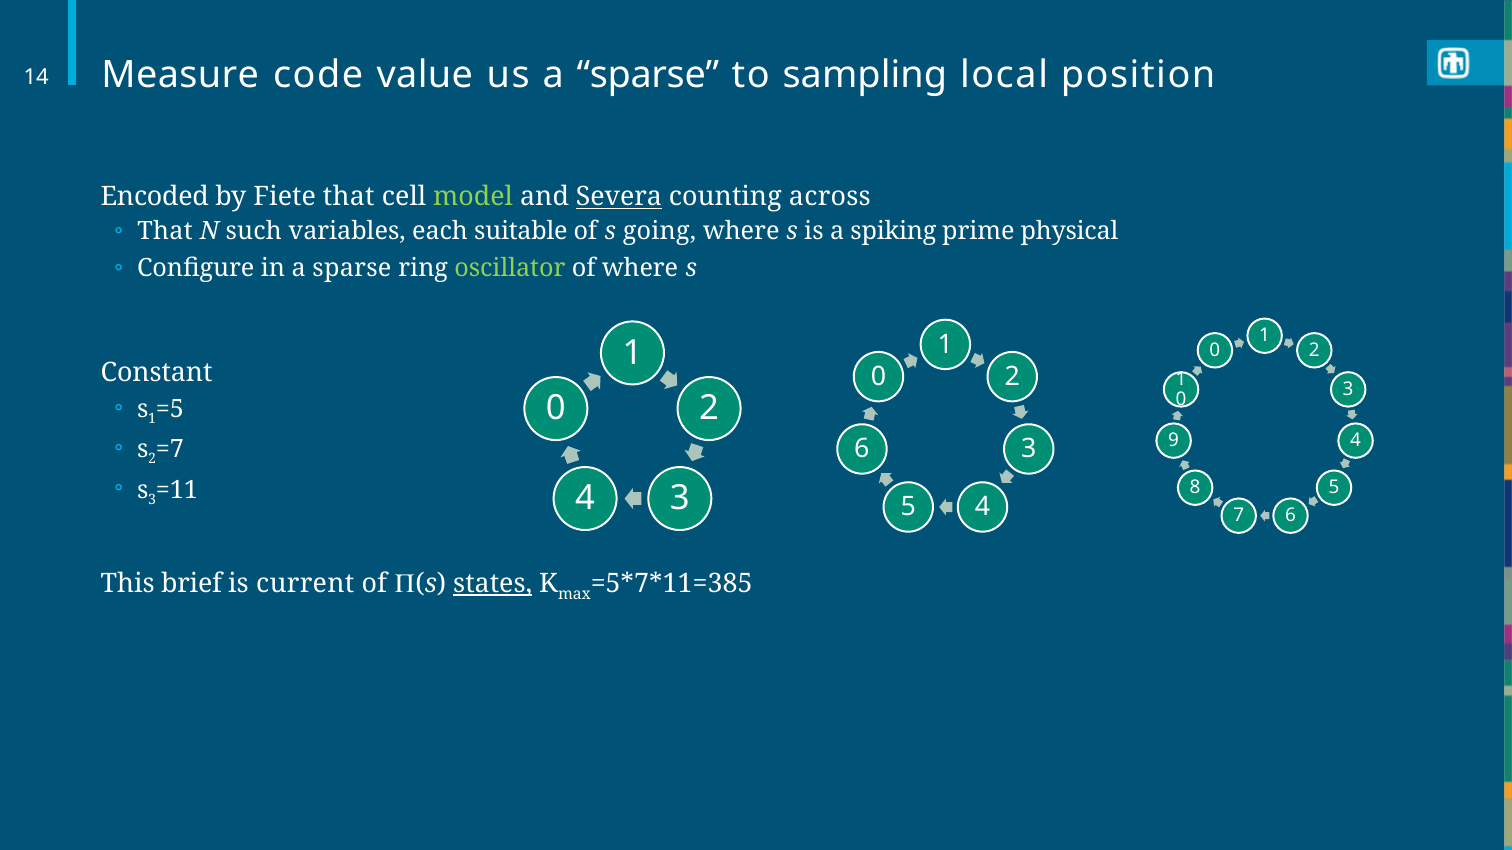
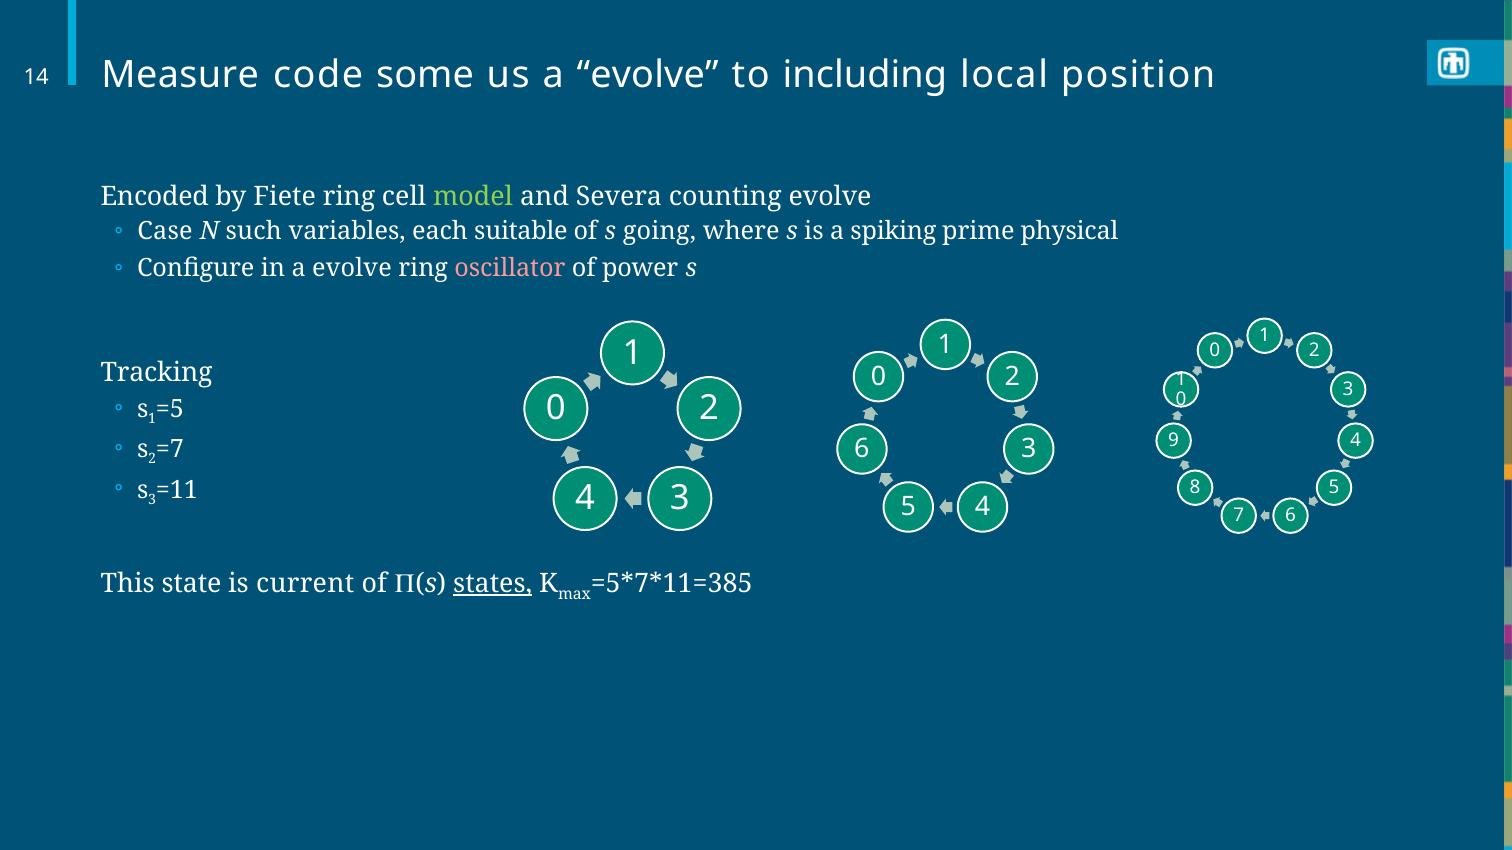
value: value -> some
us a sparse: sparse -> evolve
sampling: sampling -> including
Fiete that: that -> ring
Severa underline: present -> none
counting across: across -> evolve
That at (165, 232): That -> Case
in a sparse: sparse -> evolve
oscillator colour: light green -> pink
of where: where -> power
Constant: Constant -> Tracking
brief: brief -> state
